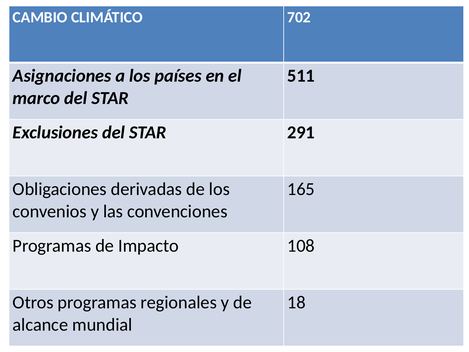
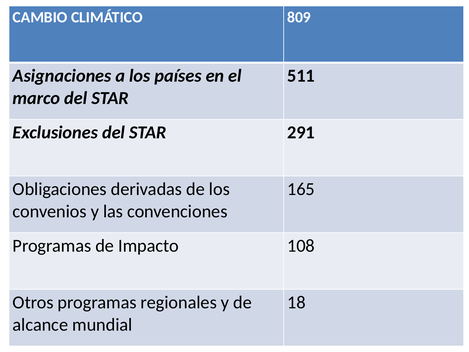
702: 702 -> 809
